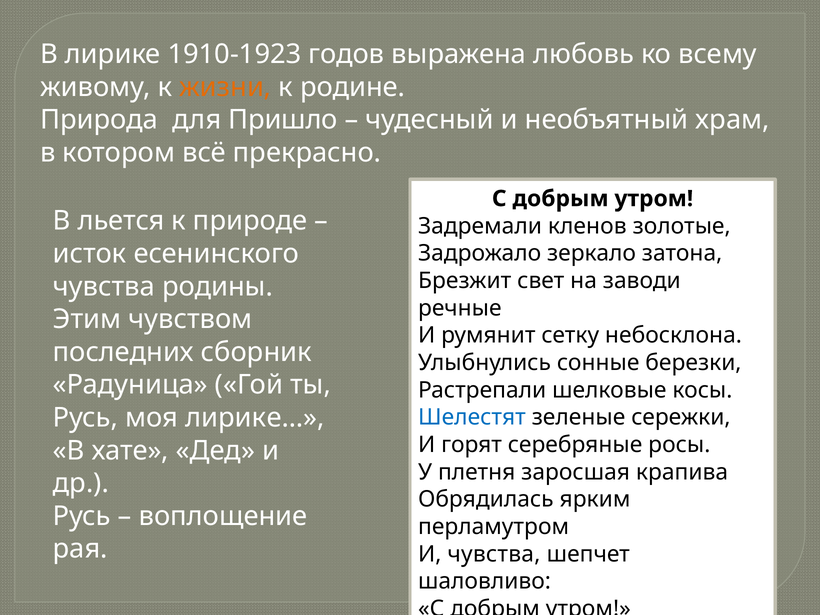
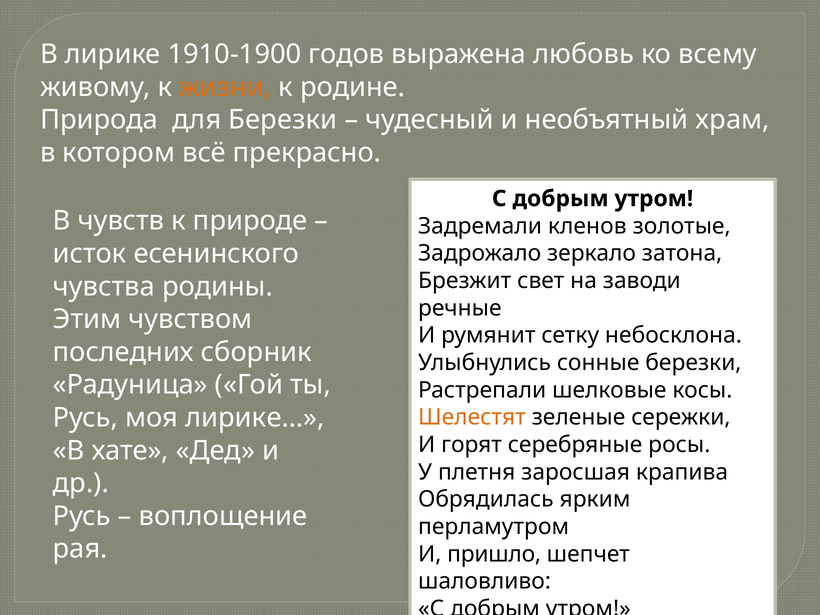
1910-1923: 1910-1923 -> 1910-1900
для Пришло: Пришло -> Березки
льется: льется -> чувств
Шелестят colour: blue -> orange
И чувства: чувства -> пришло
